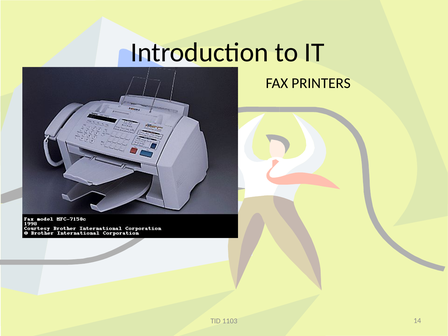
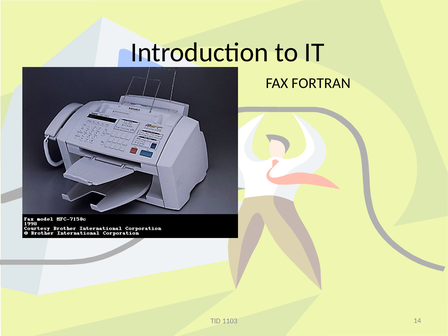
PRINTERS: PRINTERS -> FORTRAN
